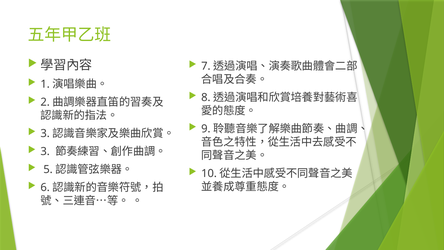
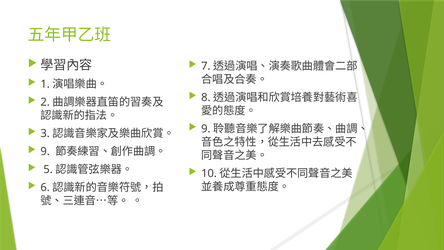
3 at (45, 151): 3 -> 9
